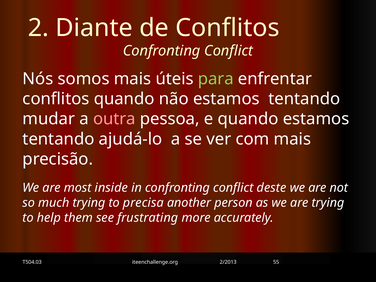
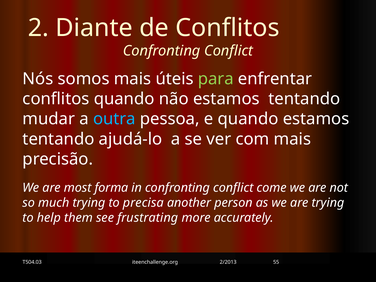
outra colour: pink -> light blue
inside: inside -> forma
deste: deste -> come
